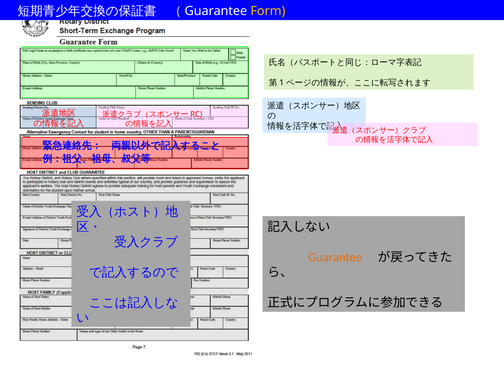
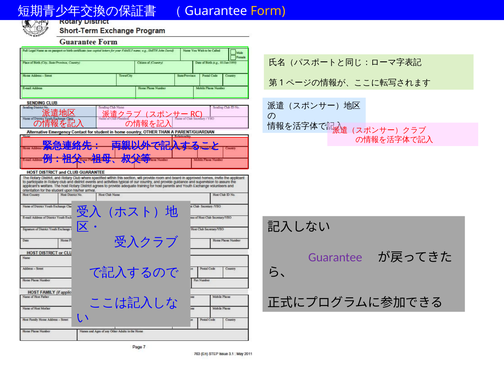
Guarantee colour: orange -> purple
